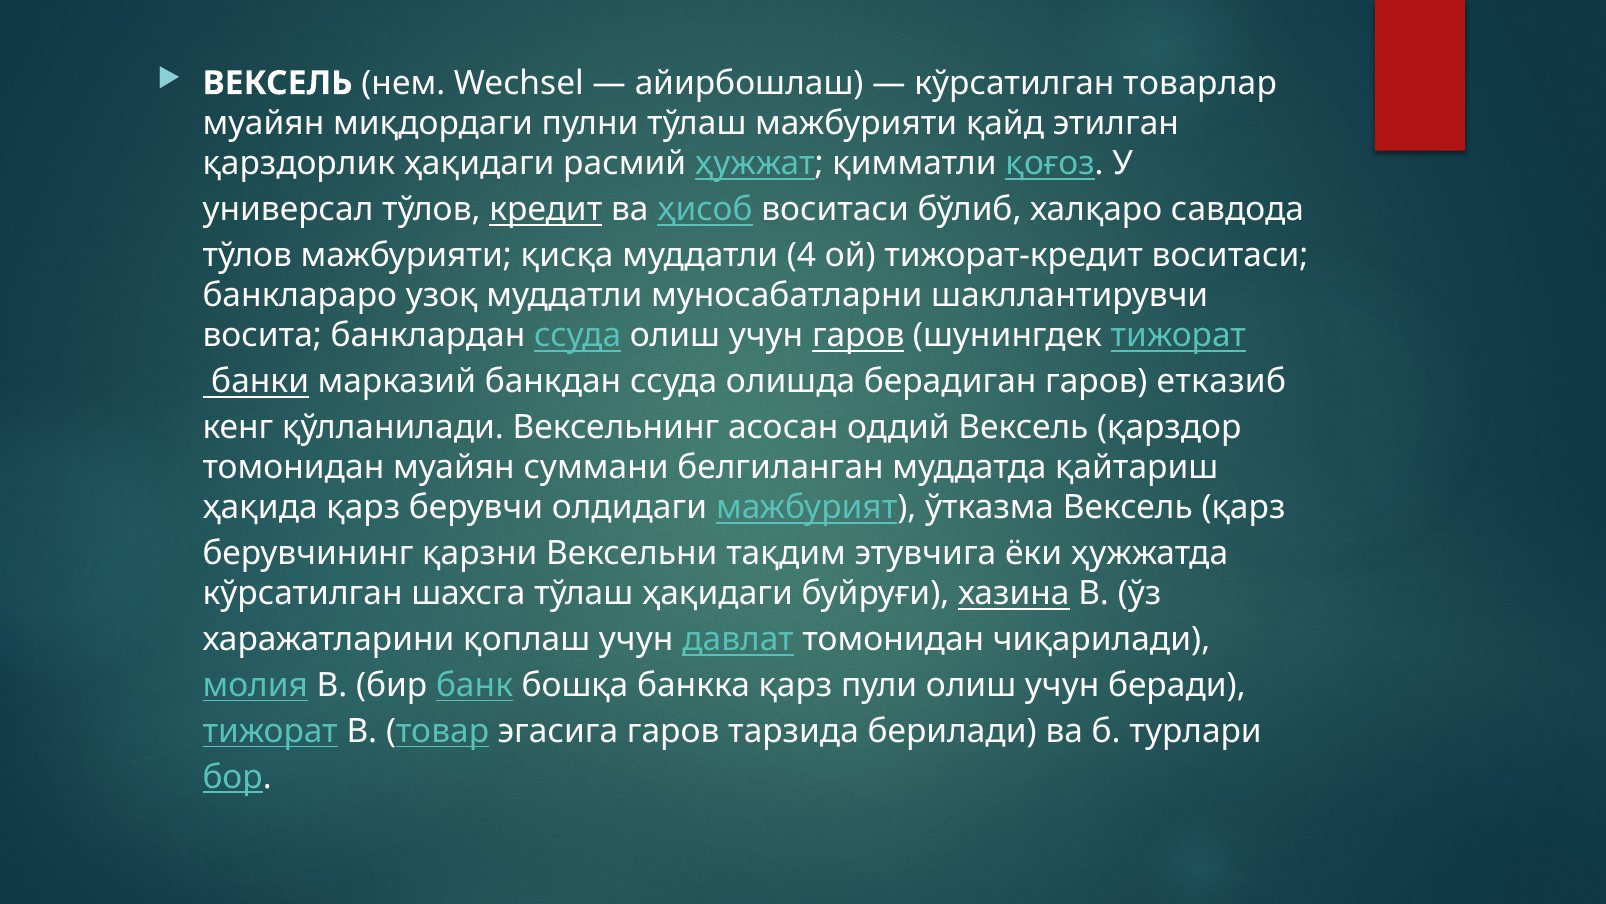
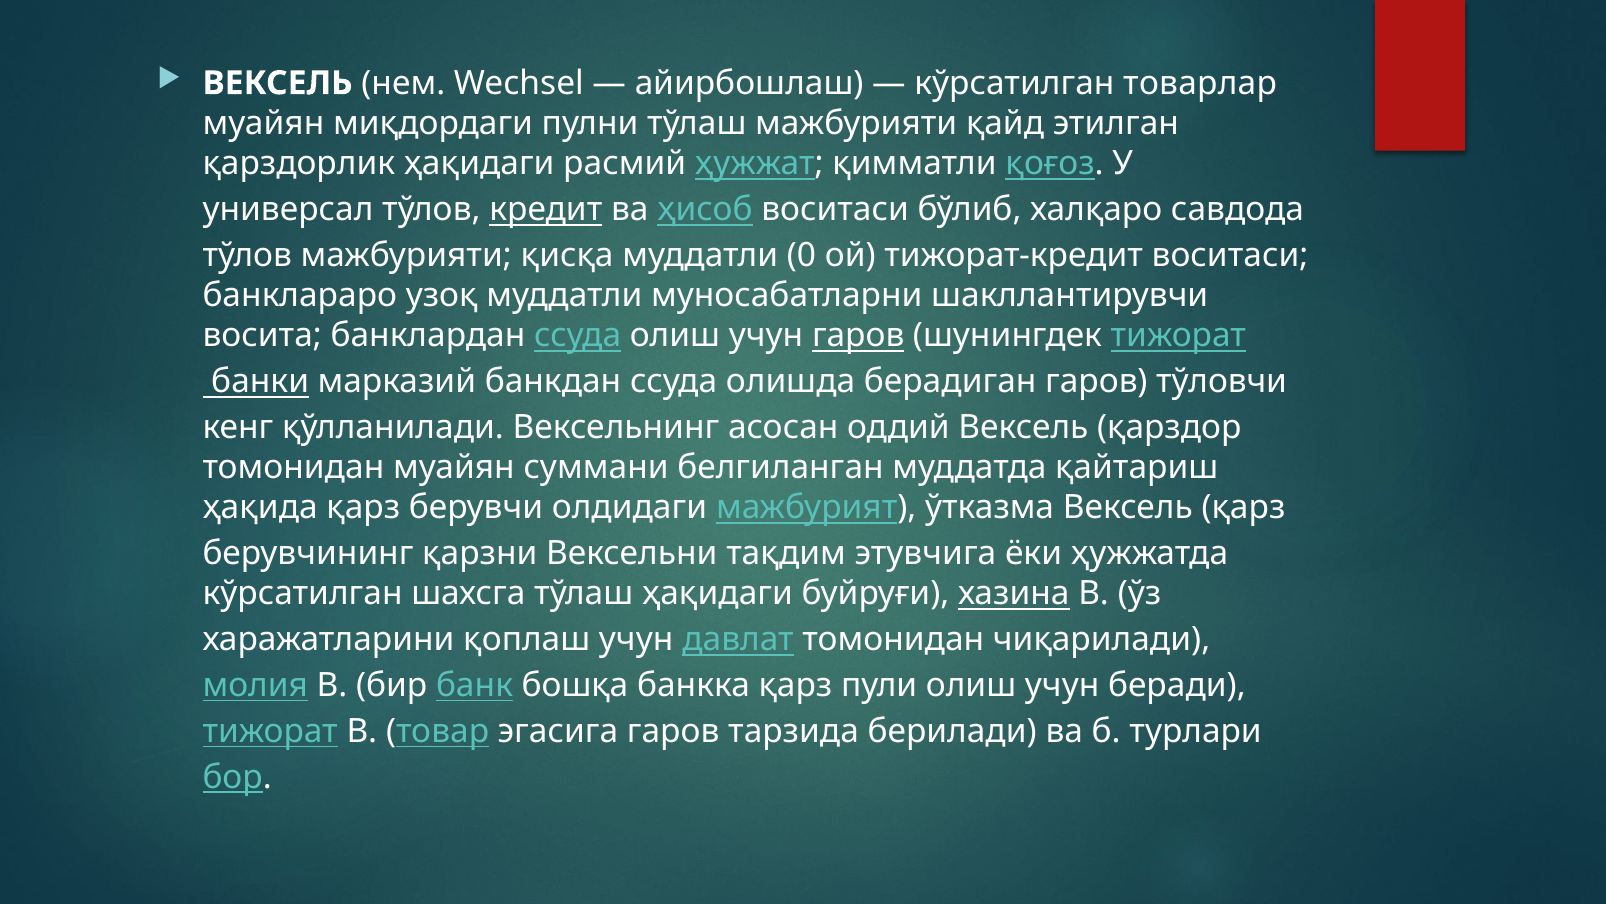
4: 4 -> 0
етказиб: етказиб -> тўловчи
